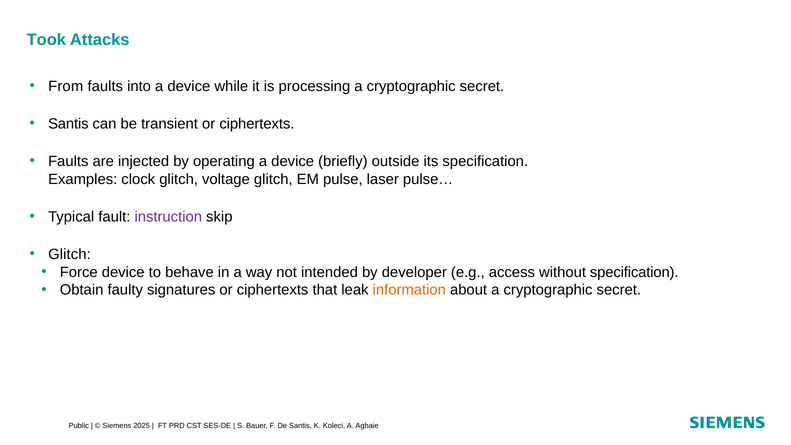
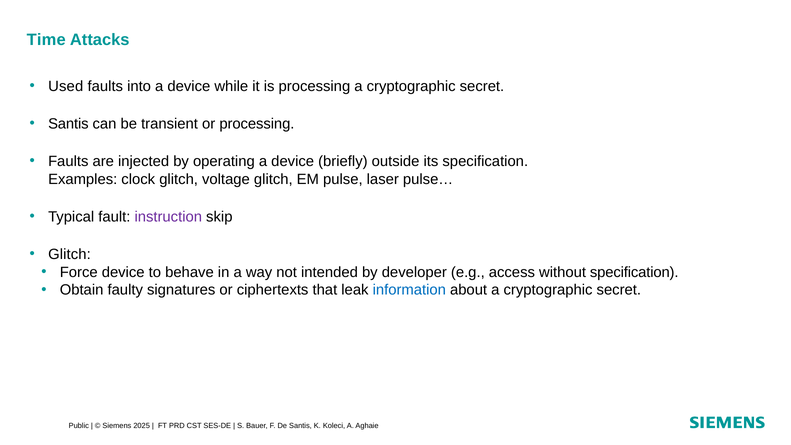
Took: Took -> Time
From: From -> Used
transient or ciphertexts: ciphertexts -> processing
information colour: orange -> blue
